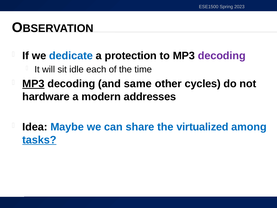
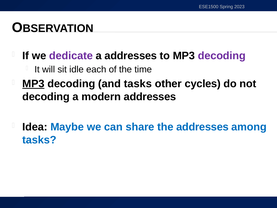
dedicate colour: blue -> purple
a protection: protection -> addresses
and same: same -> tasks
hardware at (46, 97): hardware -> decoding
the virtualized: virtualized -> addresses
tasks at (39, 140) underline: present -> none
